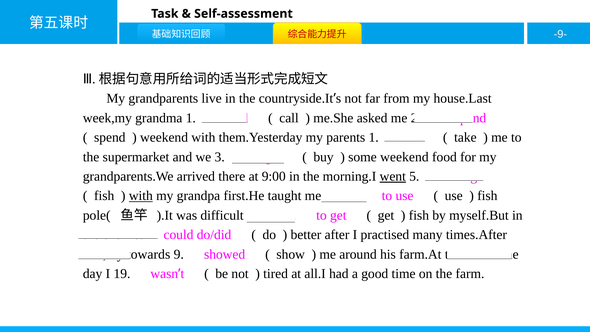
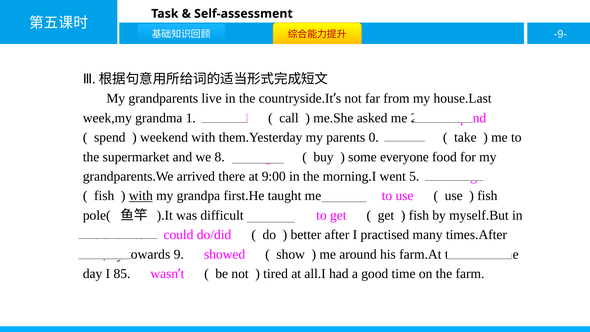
parents 1: 1 -> 0
we 3: 3 -> 8
some weekend: weekend -> everyone
went underline: present -> none
19: 19 -> 85
